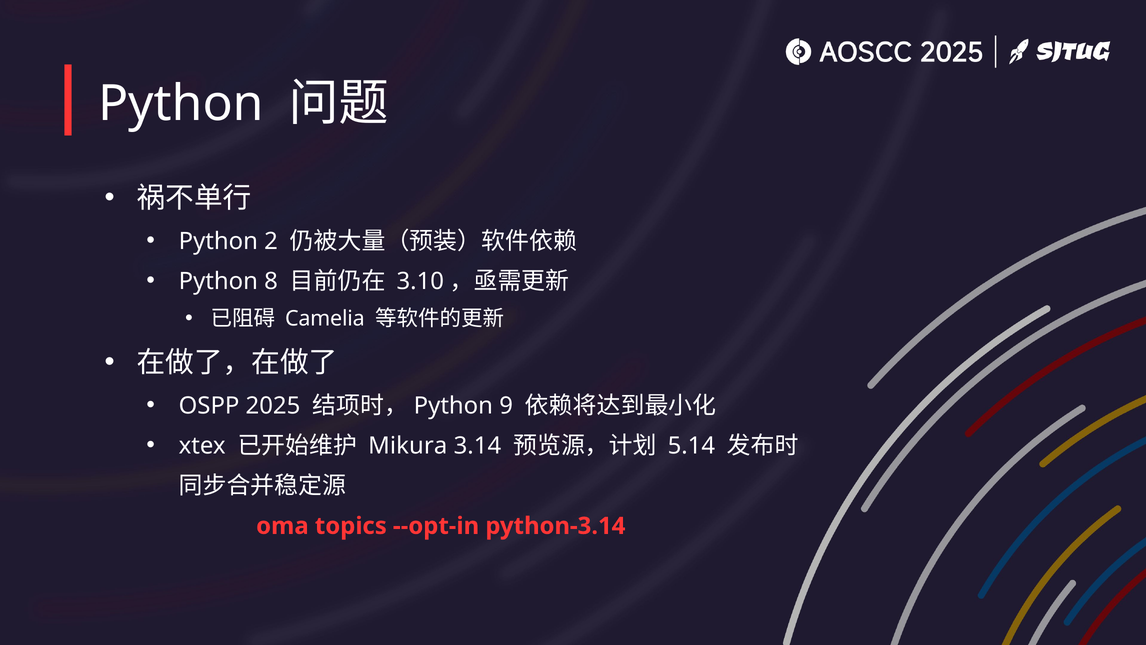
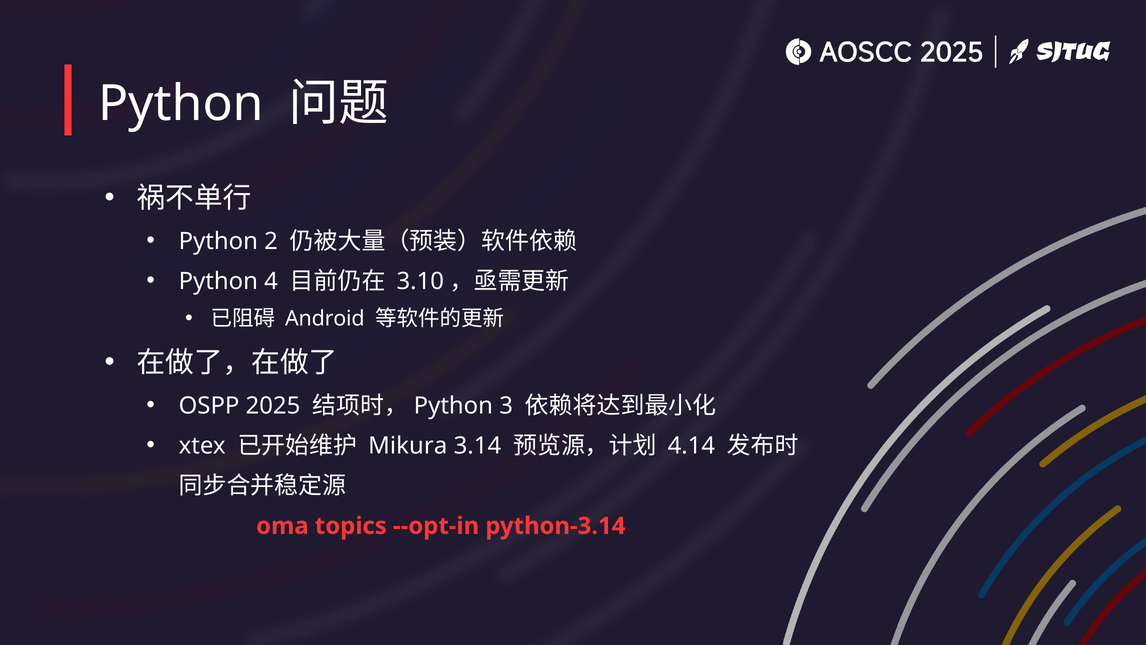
8: 8 -> 4
Camelia: Camelia -> Android
9: 9 -> 3
5.14: 5.14 -> 4.14
